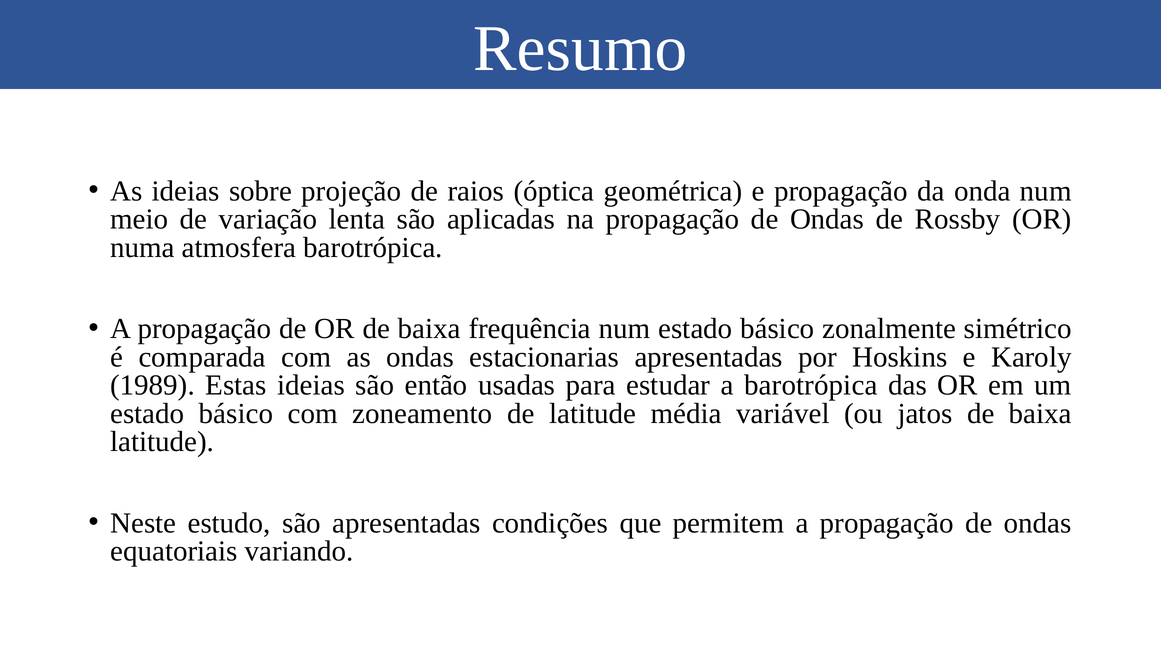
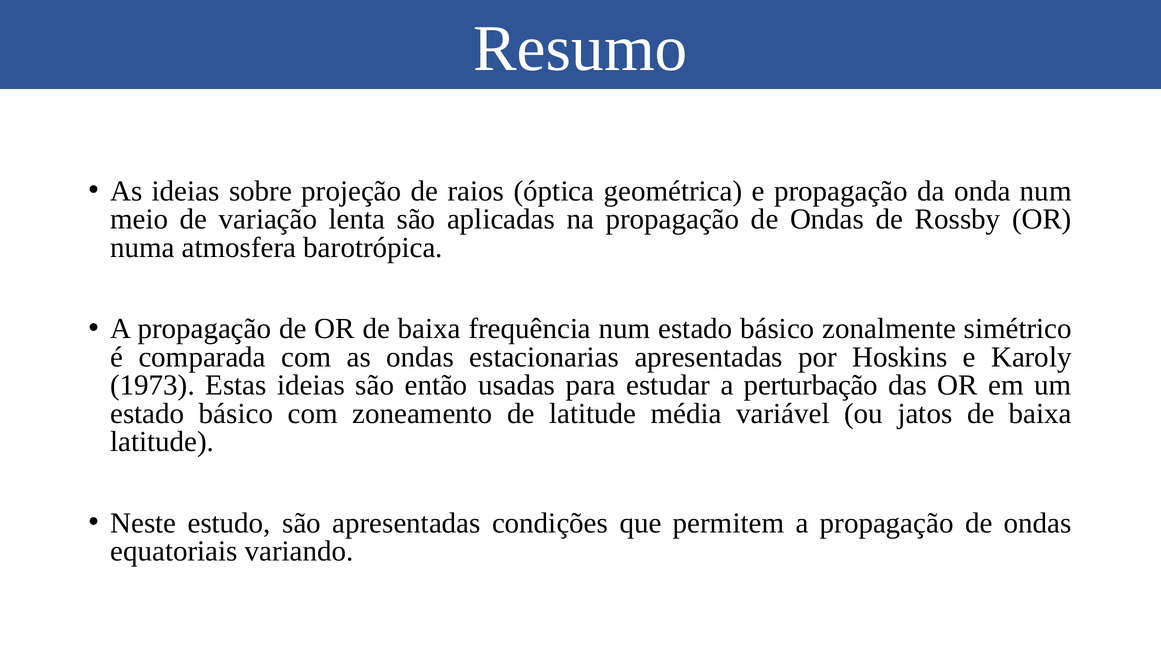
1989: 1989 -> 1973
a barotrópica: barotrópica -> perturbação
